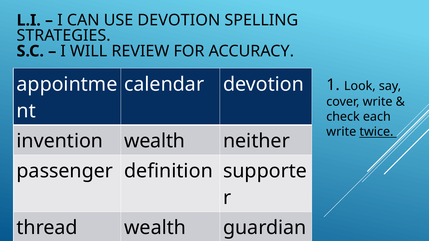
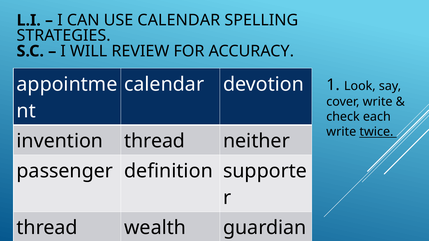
USE DEVOTION: DEVOTION -> CALENDAR
invention wealth: wealth -> thread
